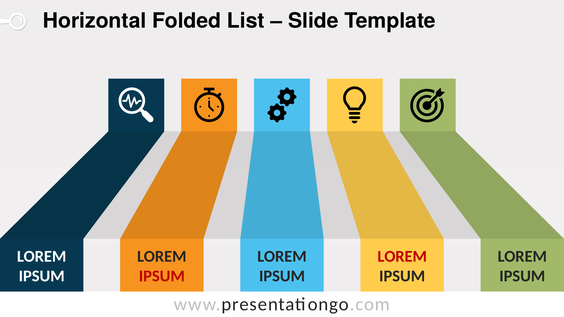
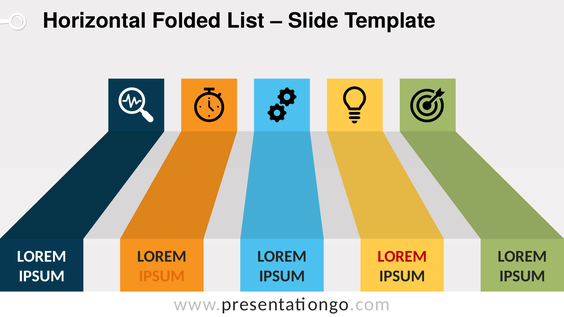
IPSUM at (162, 276) colour: red -> orange
